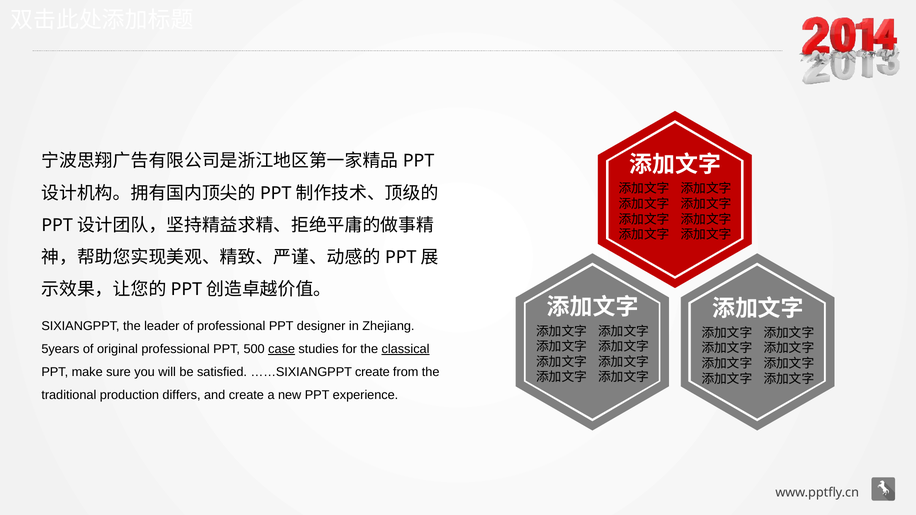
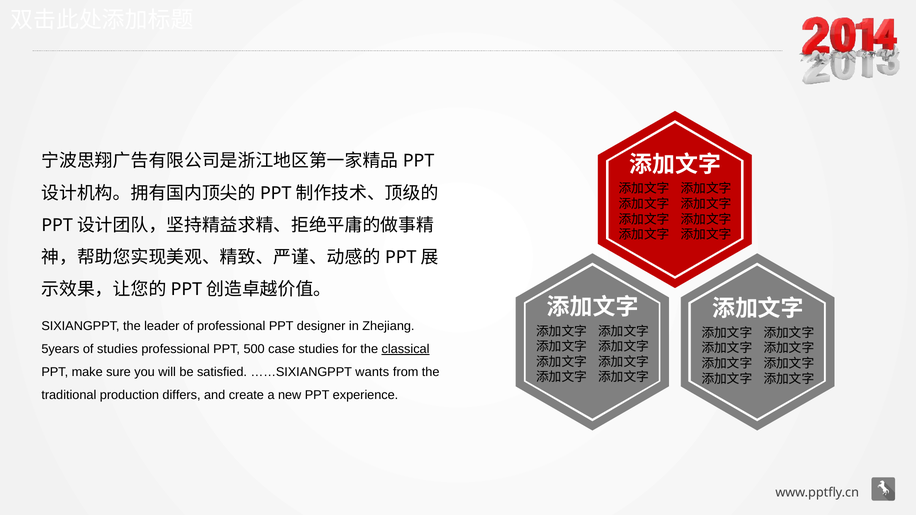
of original: original -> studies
case underline: present -> none
……SIXIANGPPT create: create -> wants
